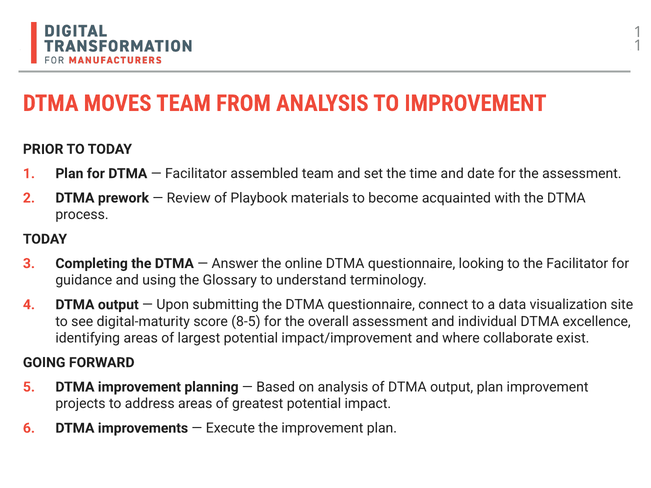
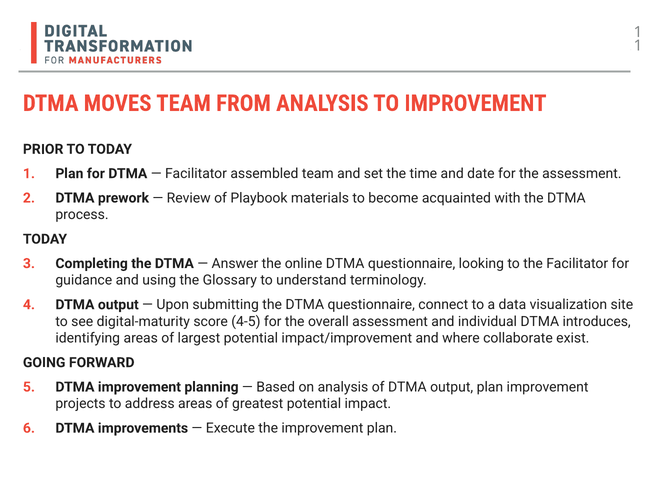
8-5: 8-5 -> 4-5
excellence: excellence -> introduces
